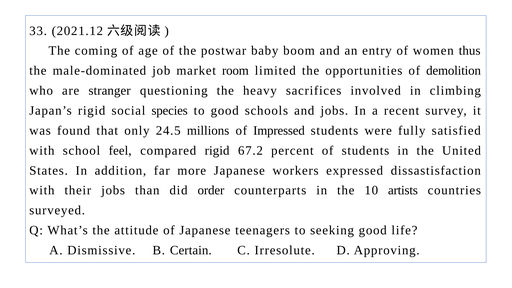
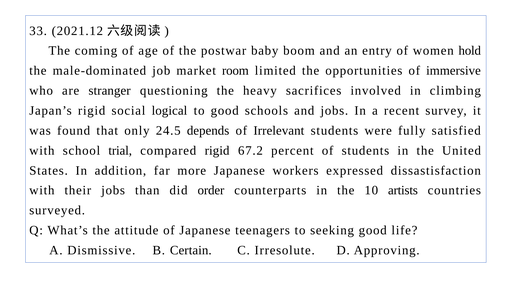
thus: thus -> hold
demolition: demolition -> immersive
species: species -> logical
millions: millions -> depends
Impressed: Impressed -> Irrelevant
feel: feel -> trial
